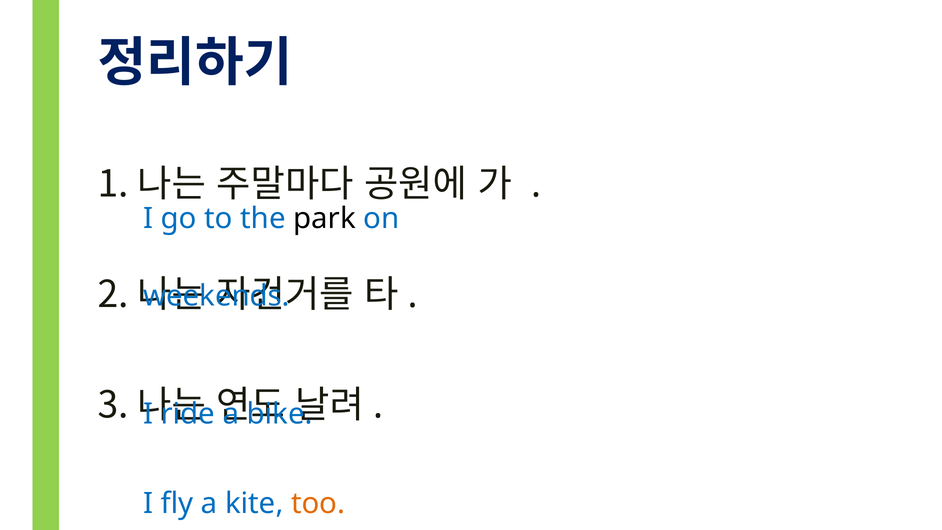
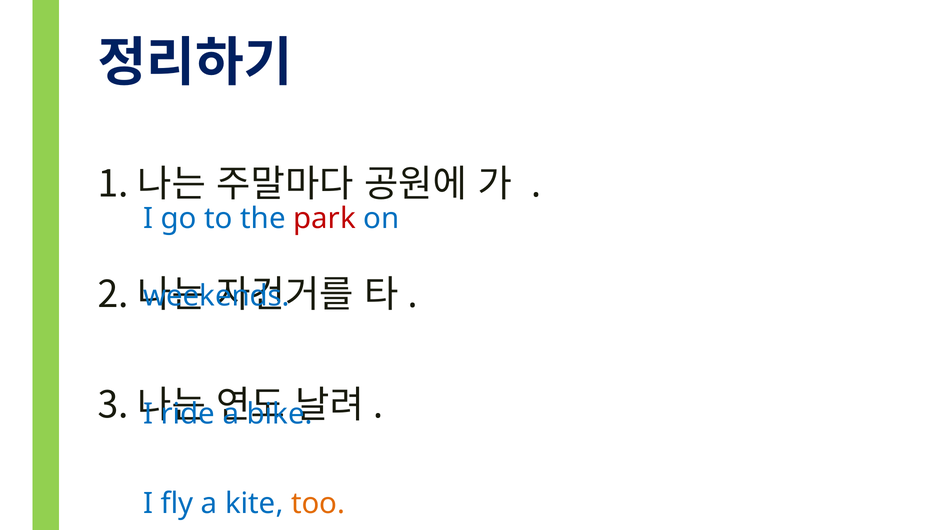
park colour: black -> red
